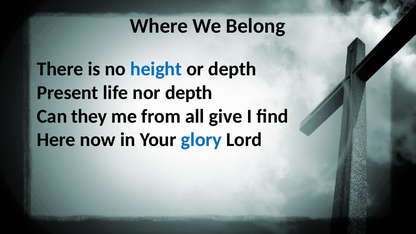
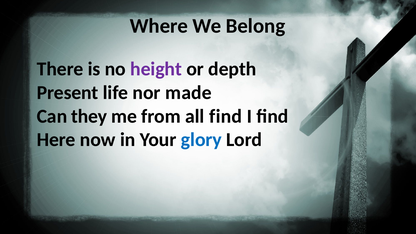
height colour: blue -> purple
nor depth: depth -> made
all give: give -> find
